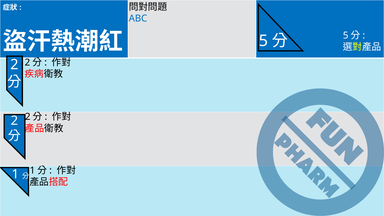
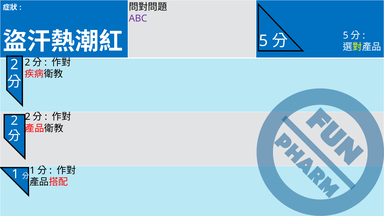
ABC colour: blue -> purple
